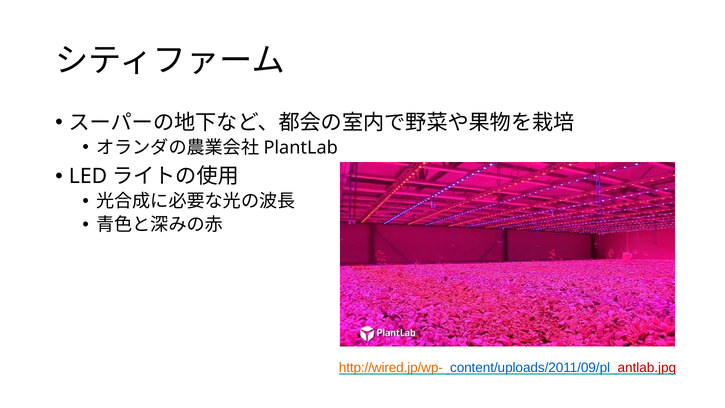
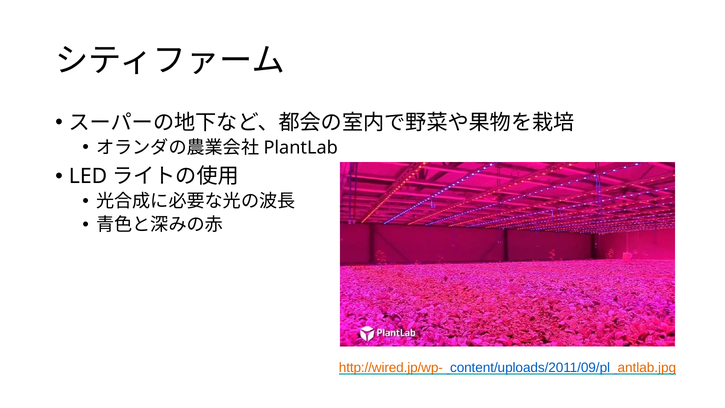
antlab.jpg colour: red -> orange
